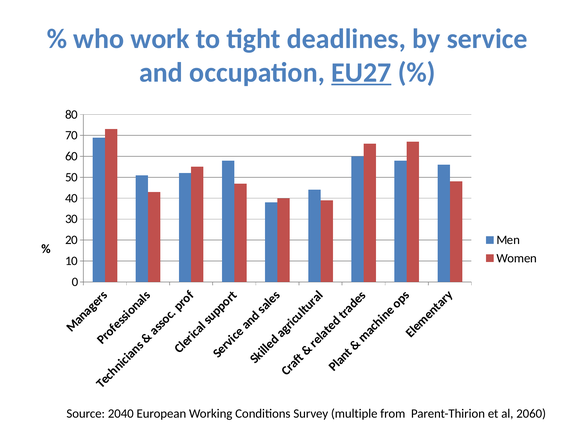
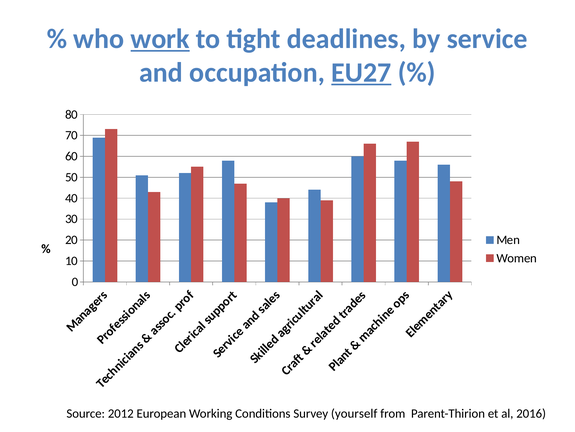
work underline: none -> present
2040: 2040 -> 2012
multiple: multiple -> yourself
2060: 2060 -> 2016
